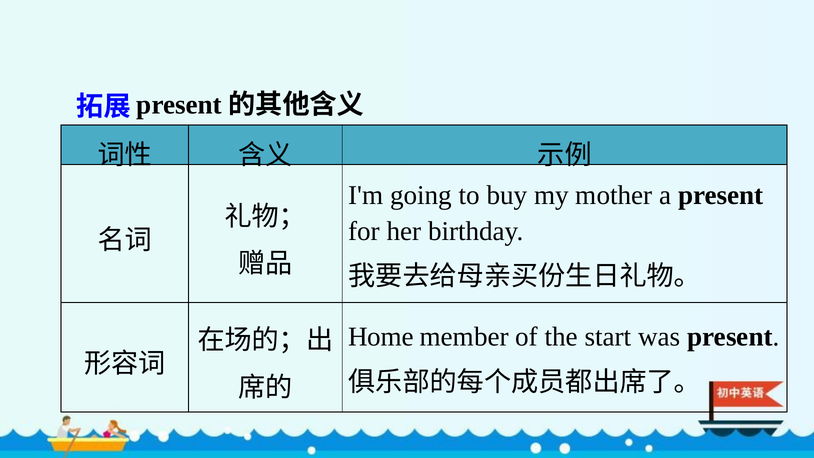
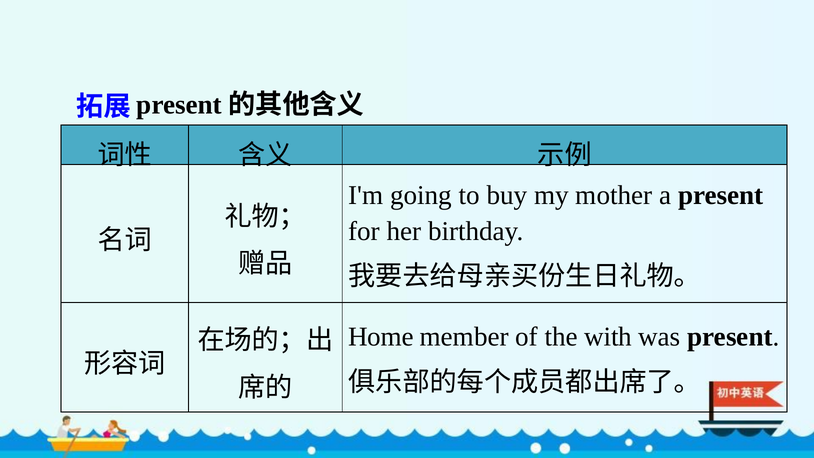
start: start -> with
